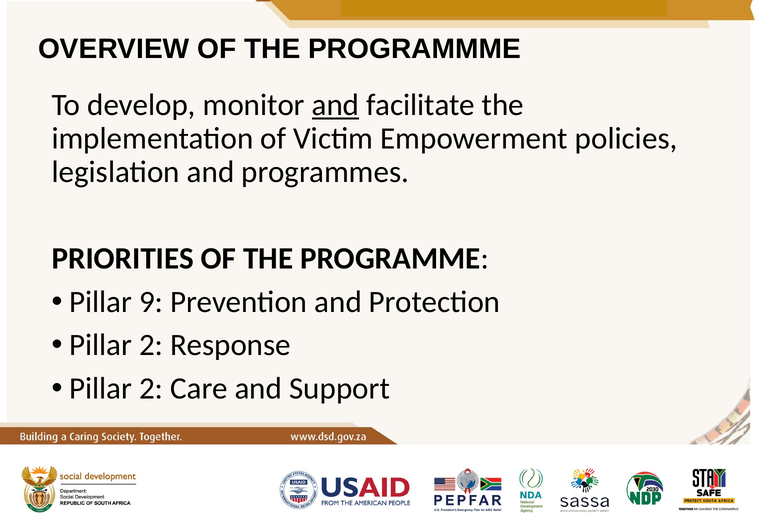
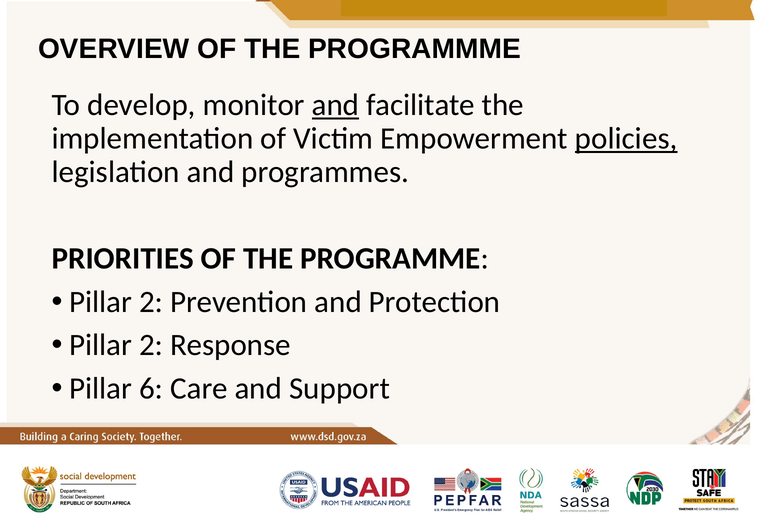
policies underline: none -> present
9 at (151, 302): 9 -> 2
2 at (151, 389): 2 -> 6
